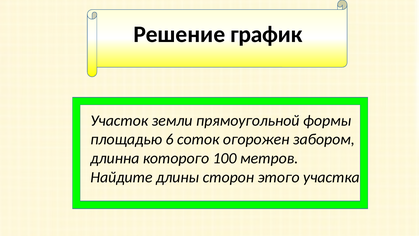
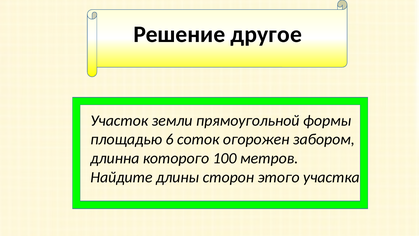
график: график -> другое
